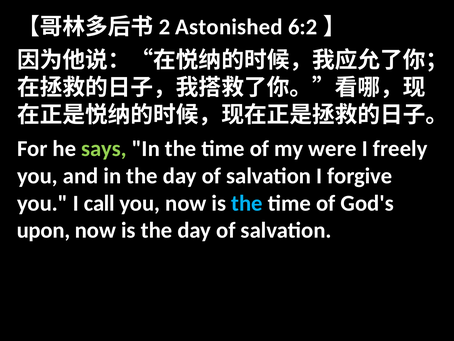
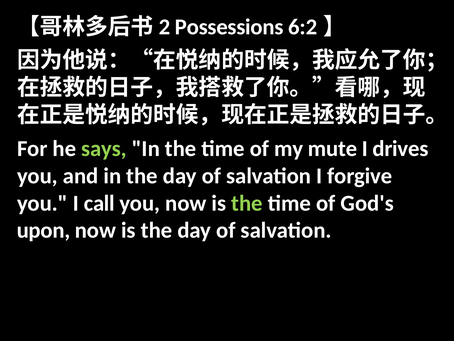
Astonished: Astonished -> Possessions
were: were -> mute
freely: freely -> drives
the at (247, 203) colour: light blue -> light green
